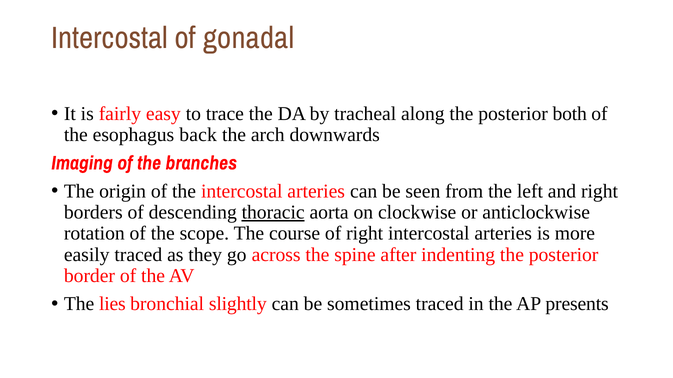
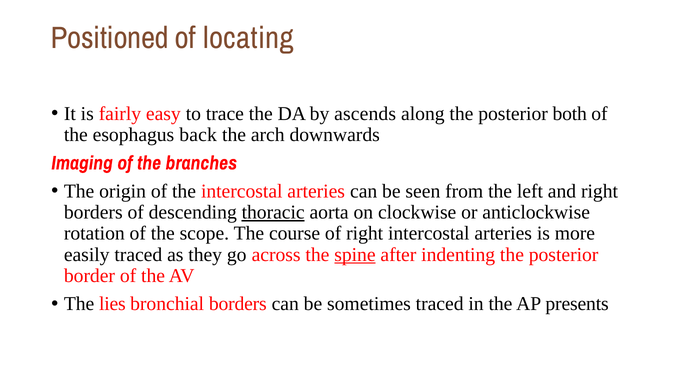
Intercostal at (110, 38): Intercostal -> Positioned
gonadal: gonadal -> locating
tracheal: tracheal -> ascends
spine underline: none -> present
bronchial slightly: slightly -> borders
